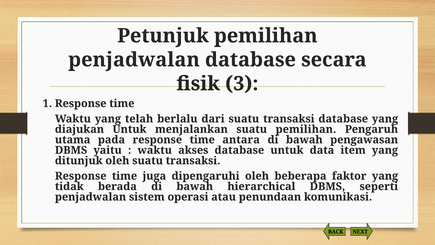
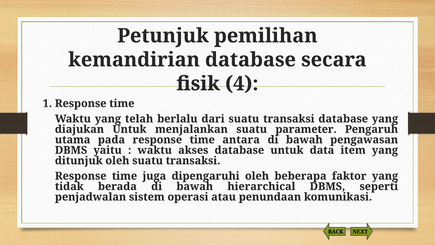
penjadwalan at (134, 60): penjadwalan -> kemandirian
3: 3 -> 4
suatu pemilihan: pemilihan -> parameter
